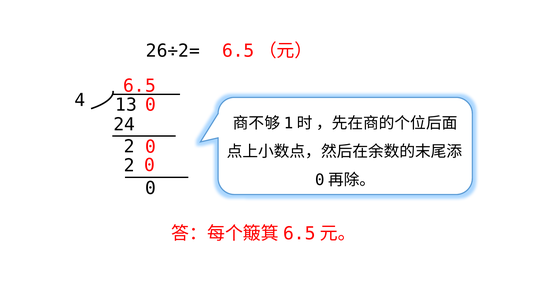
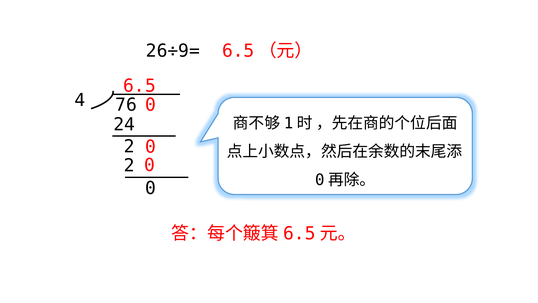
26÷2=: 26÷2= -> 26÷9=
13: 13 -> 76
